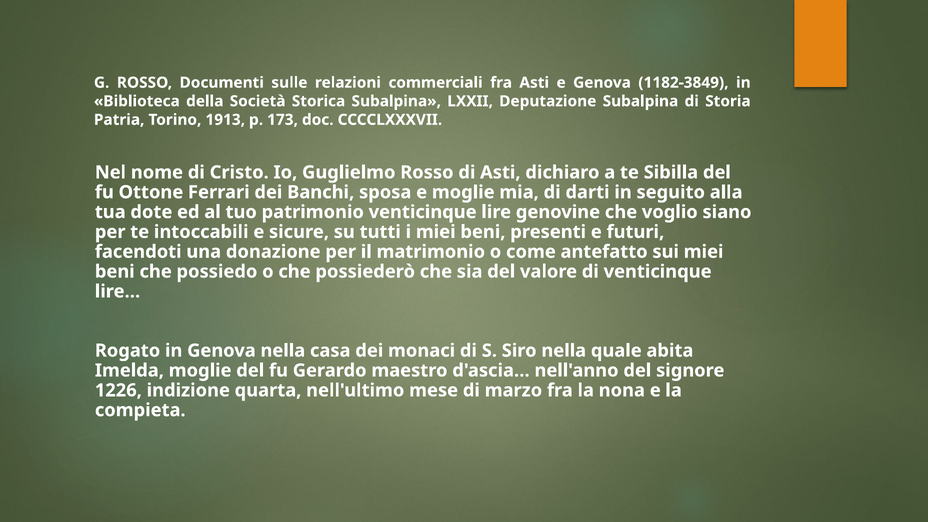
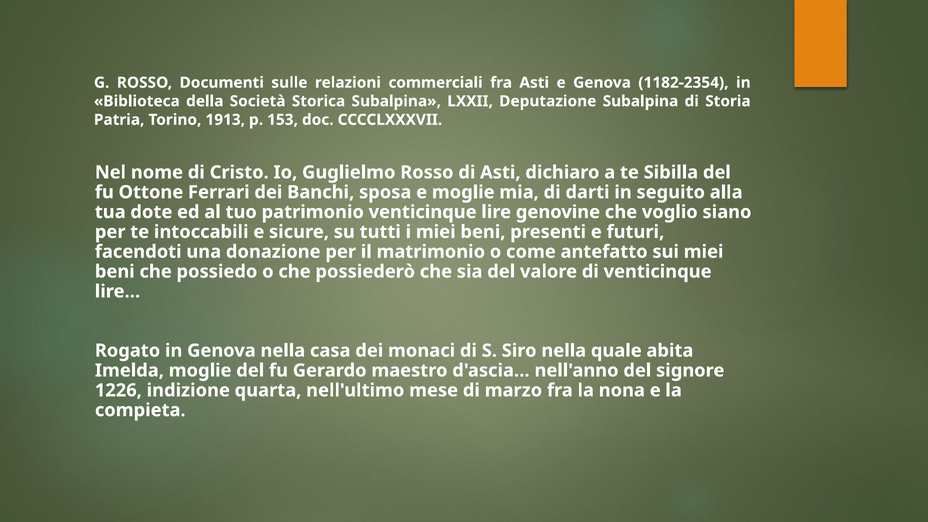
1182-3849: 1182-3849 -> 1182-2354
173: 173 -> 153
